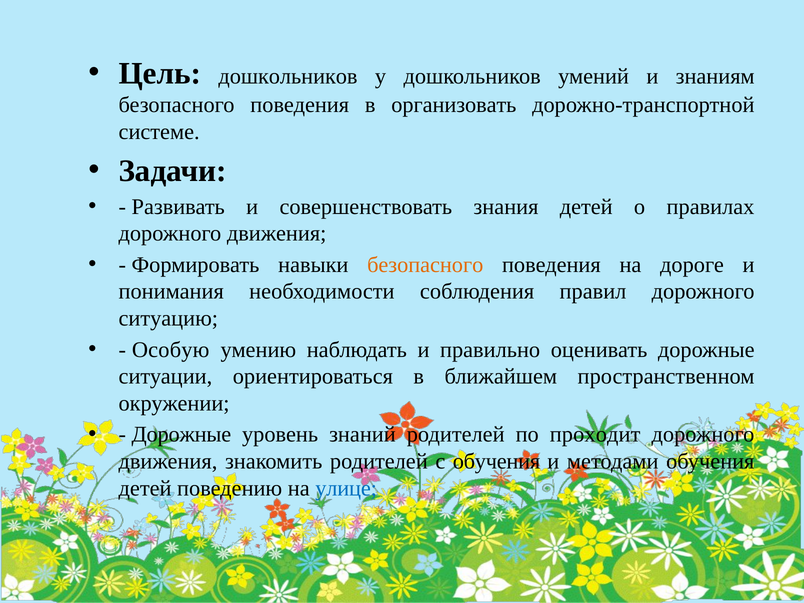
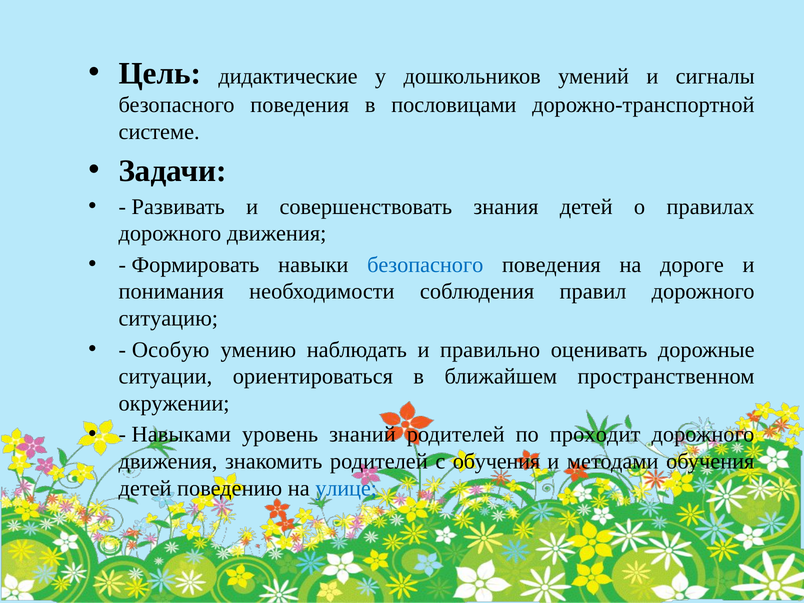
Цель дошкольников: дошкольников -> дидактические
знаниям: знаниям -> сигналы
организовать: организовать -> пословицами
безопасного at (425, 265) colour: orange -> blue
Дорожные at (181, 435): Дорожные -> Навыками
